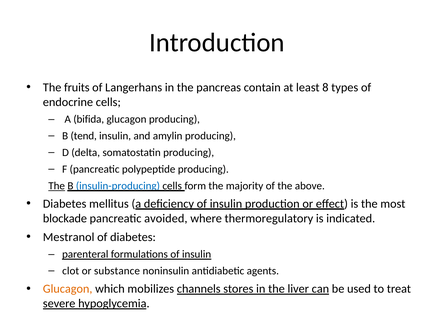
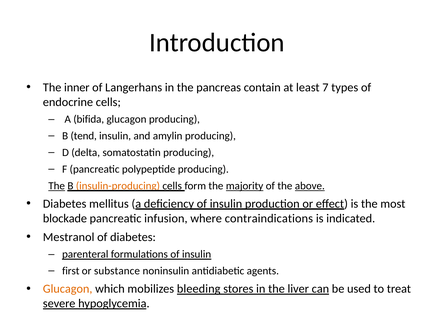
fruits: fruits -> inner
8: 8 -> 7
insulin-producing colour: blue -> orange
majority underline: none -> present
above underline: none -> present
avoided: avoided -> infusion
thermoregulatory: thermoregulatory -> contraindications
clot: clot -> first
channels: channels -> bleeding
